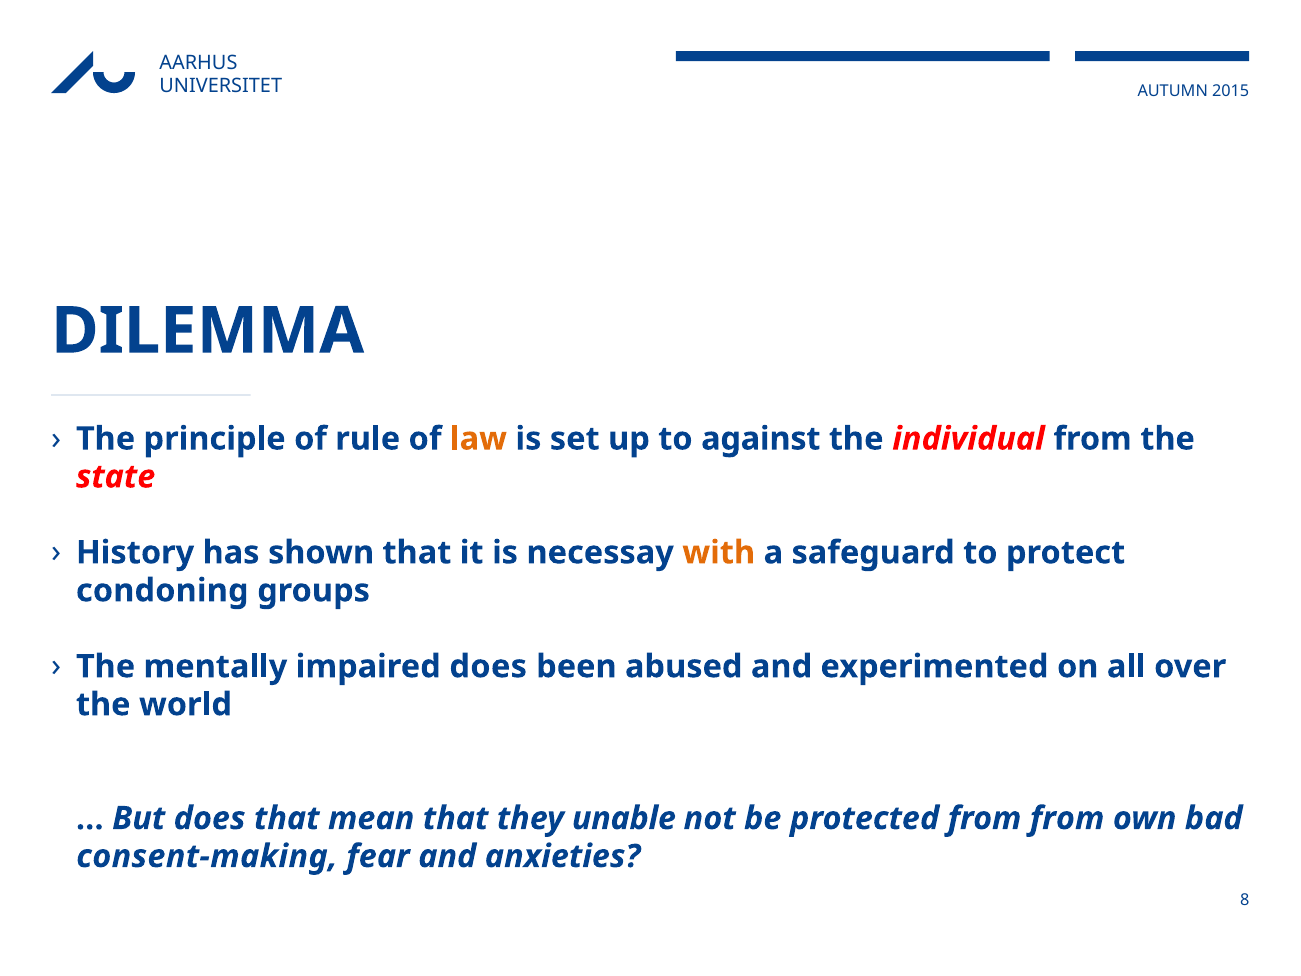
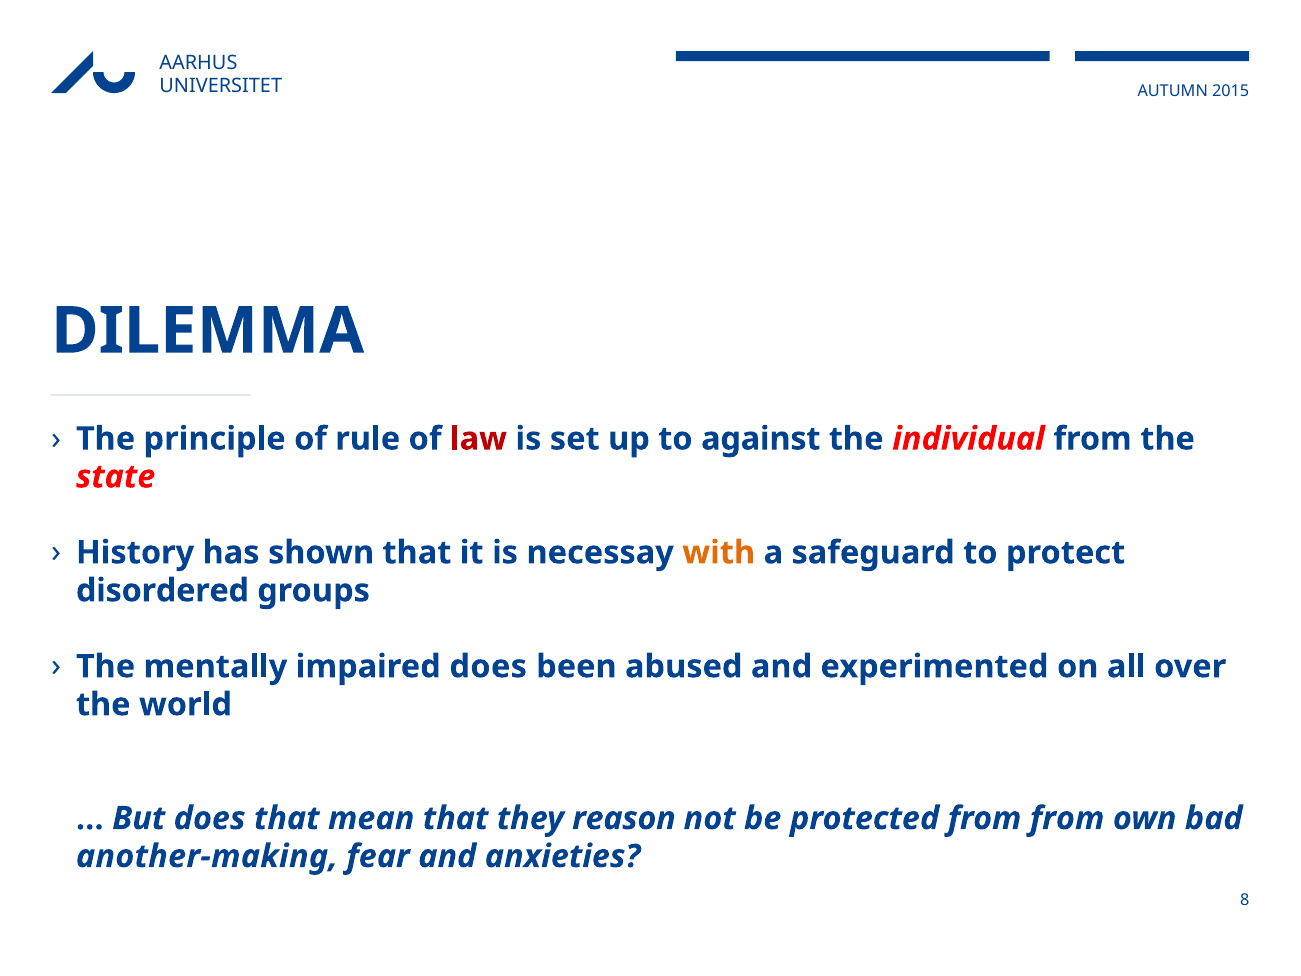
law colour: orange -> red
condoning: condoning -> disordered
unable: unable -> reason
consent-making: consent-making -> another-making
